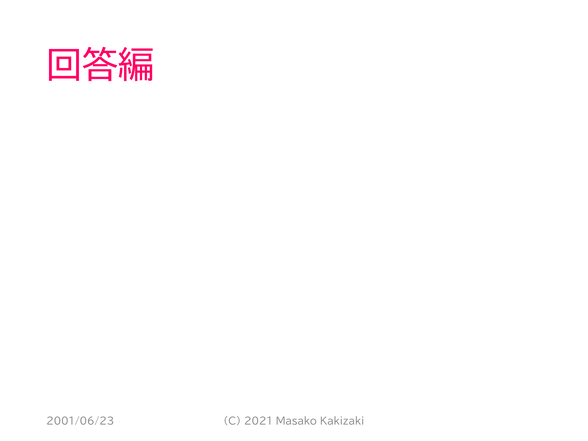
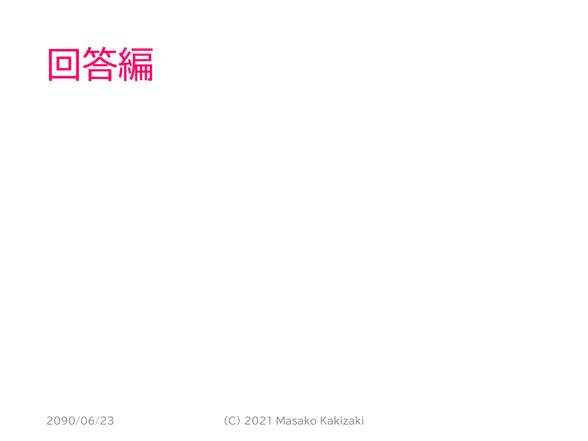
2001/06/23: 2001/06/23 -> 2090/06/23
